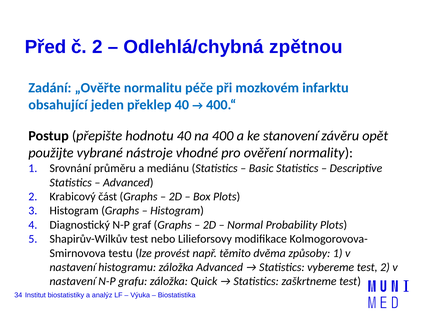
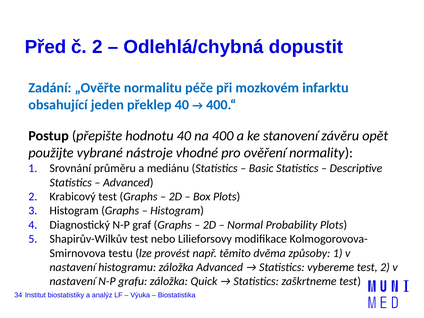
zpětnou: zpětnou -> dopustit
Krabicový část: část -> test
